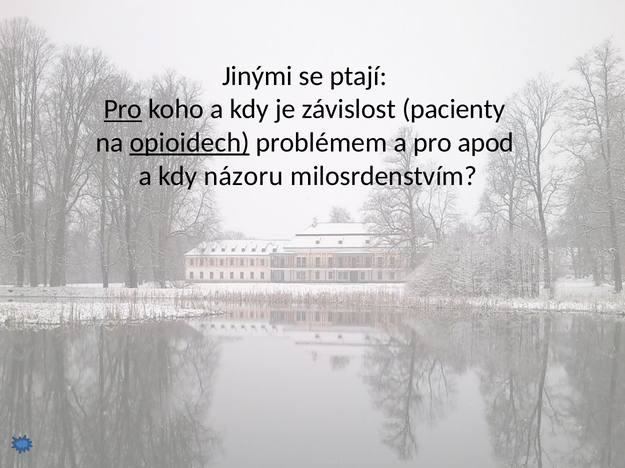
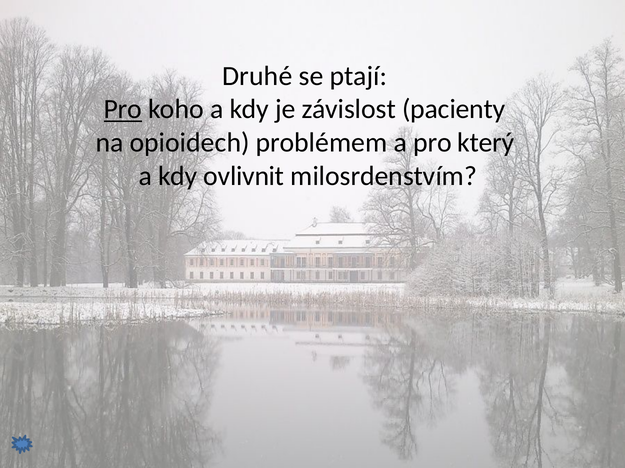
Jinými: Jinými -> Druhé
opioidech underline: present -> none
apod: apod -> který
názoru: názoru -> ovlivnit
